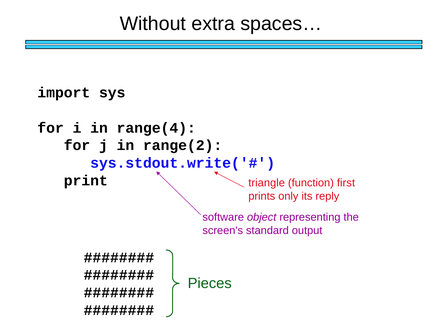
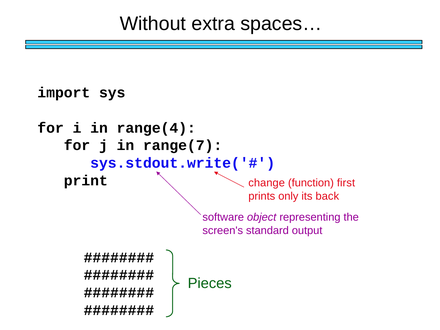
range(2: range(2 -> range(7
triangle: triangle -> change
reply: reply -> back
